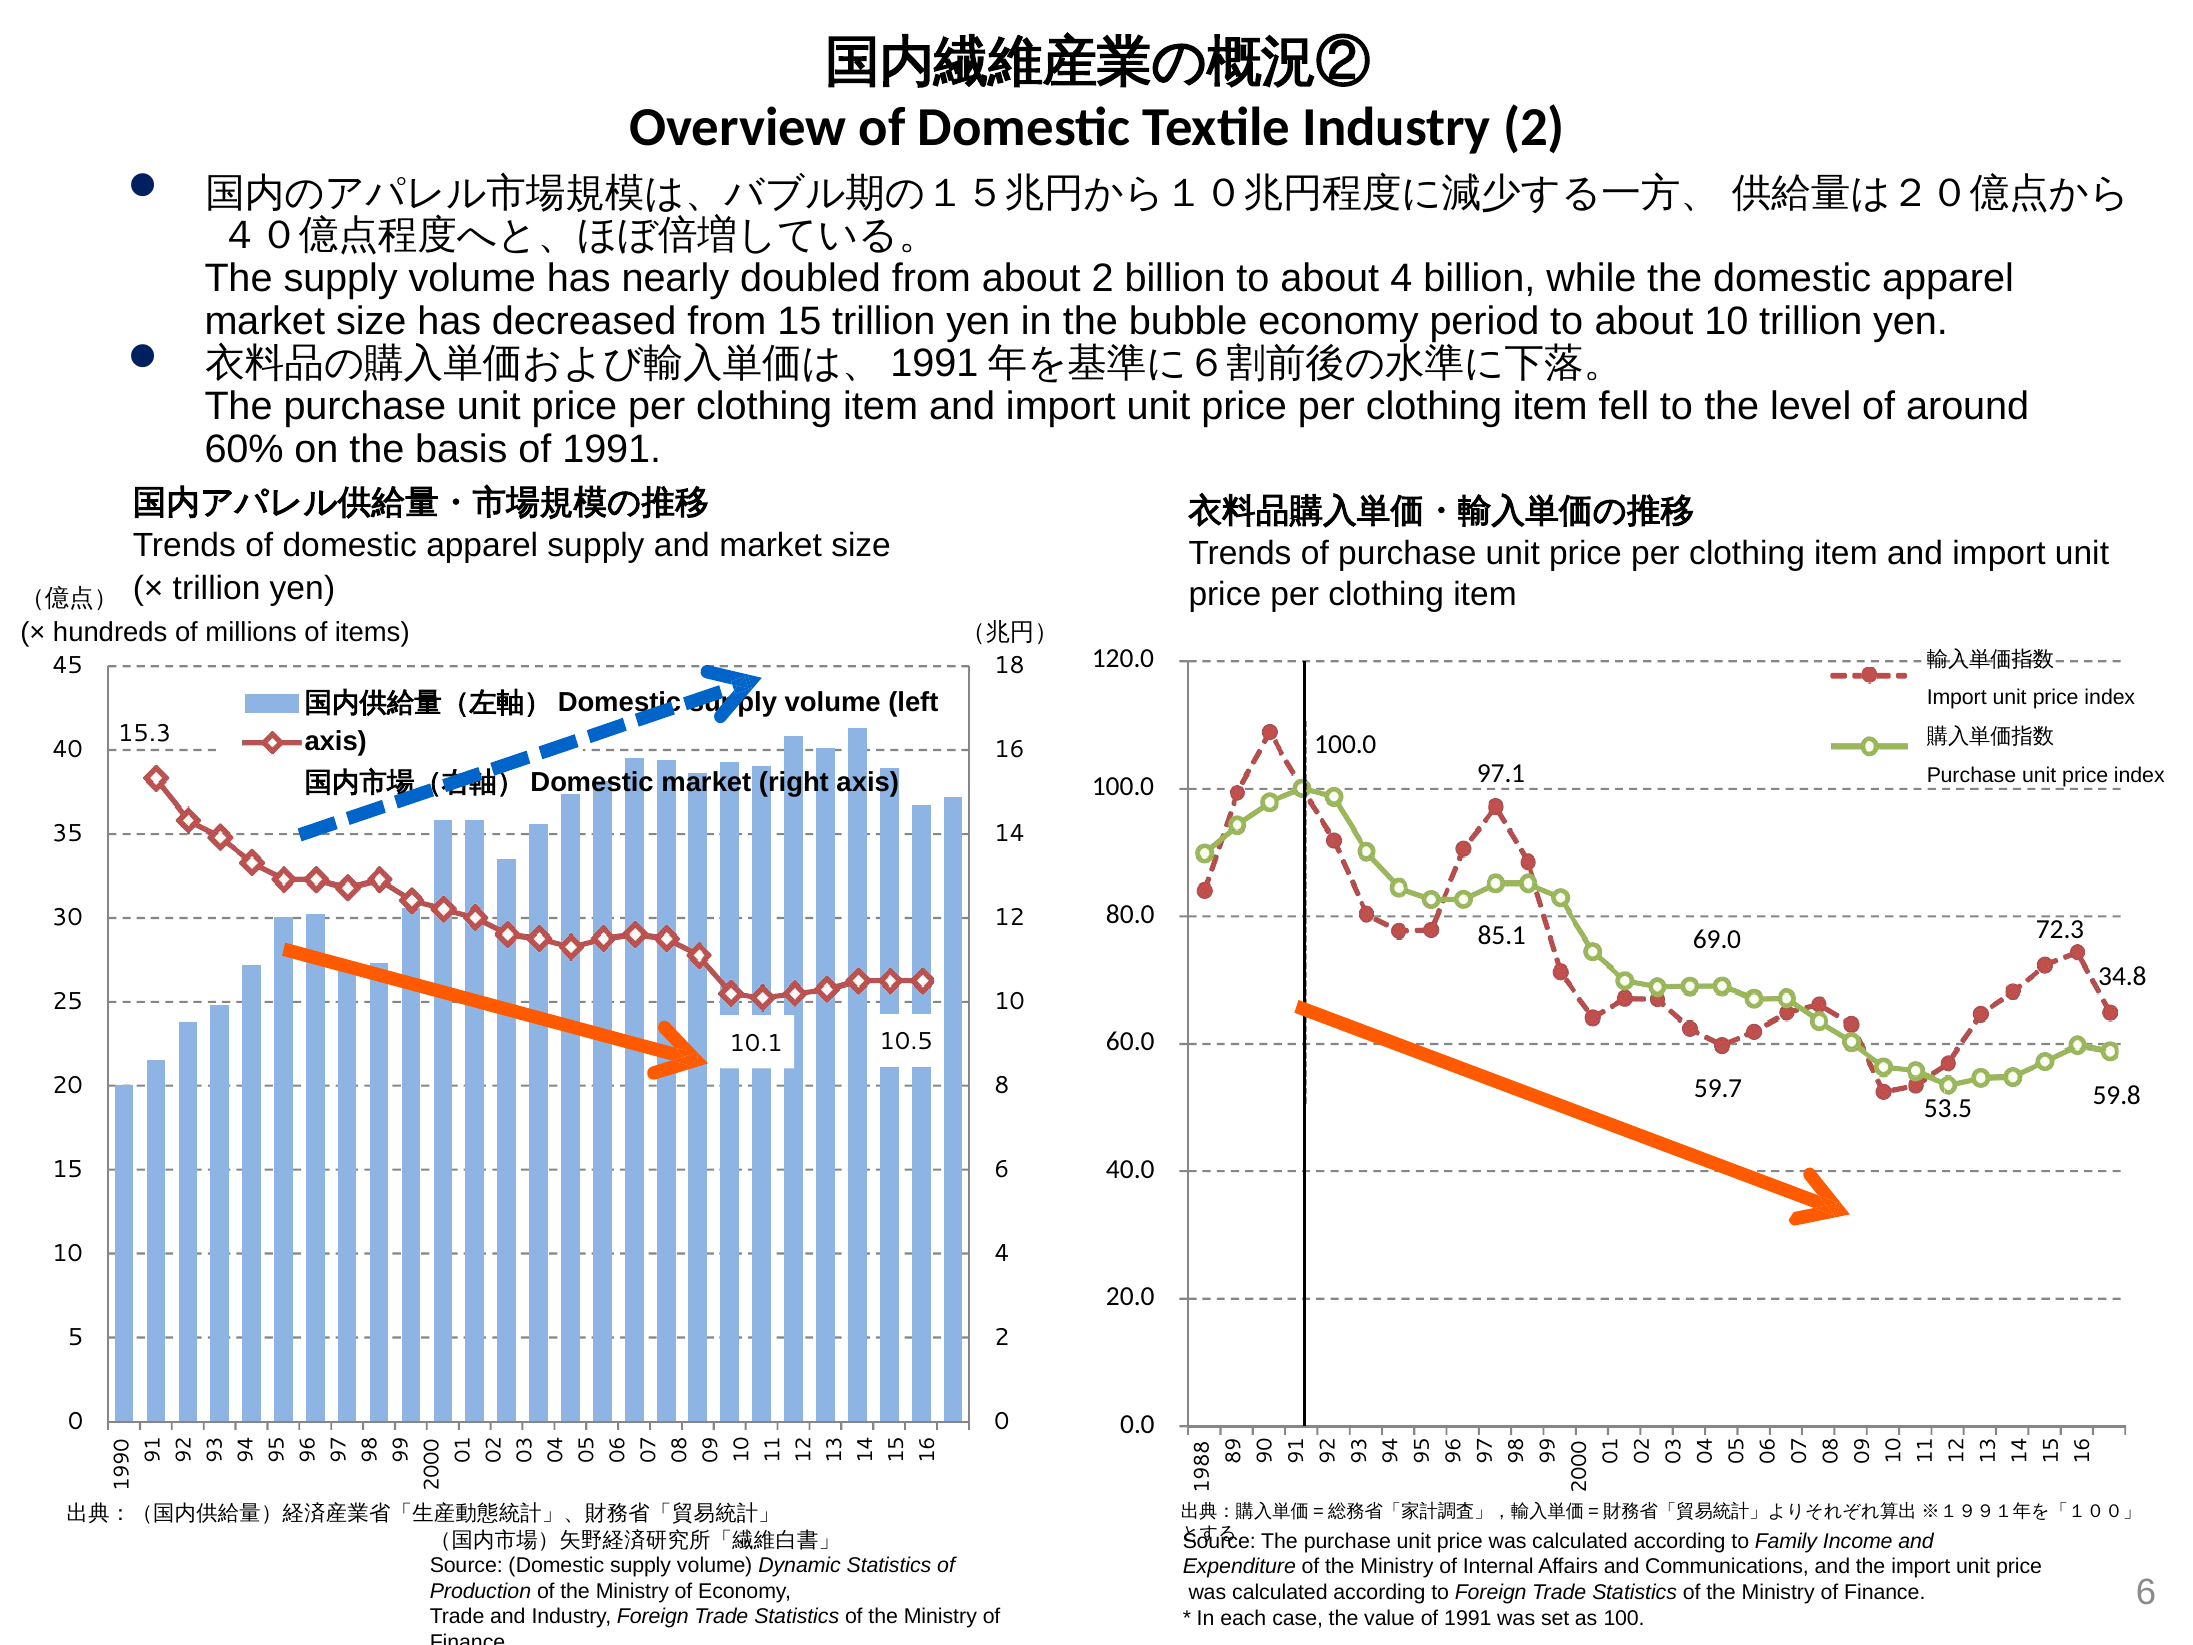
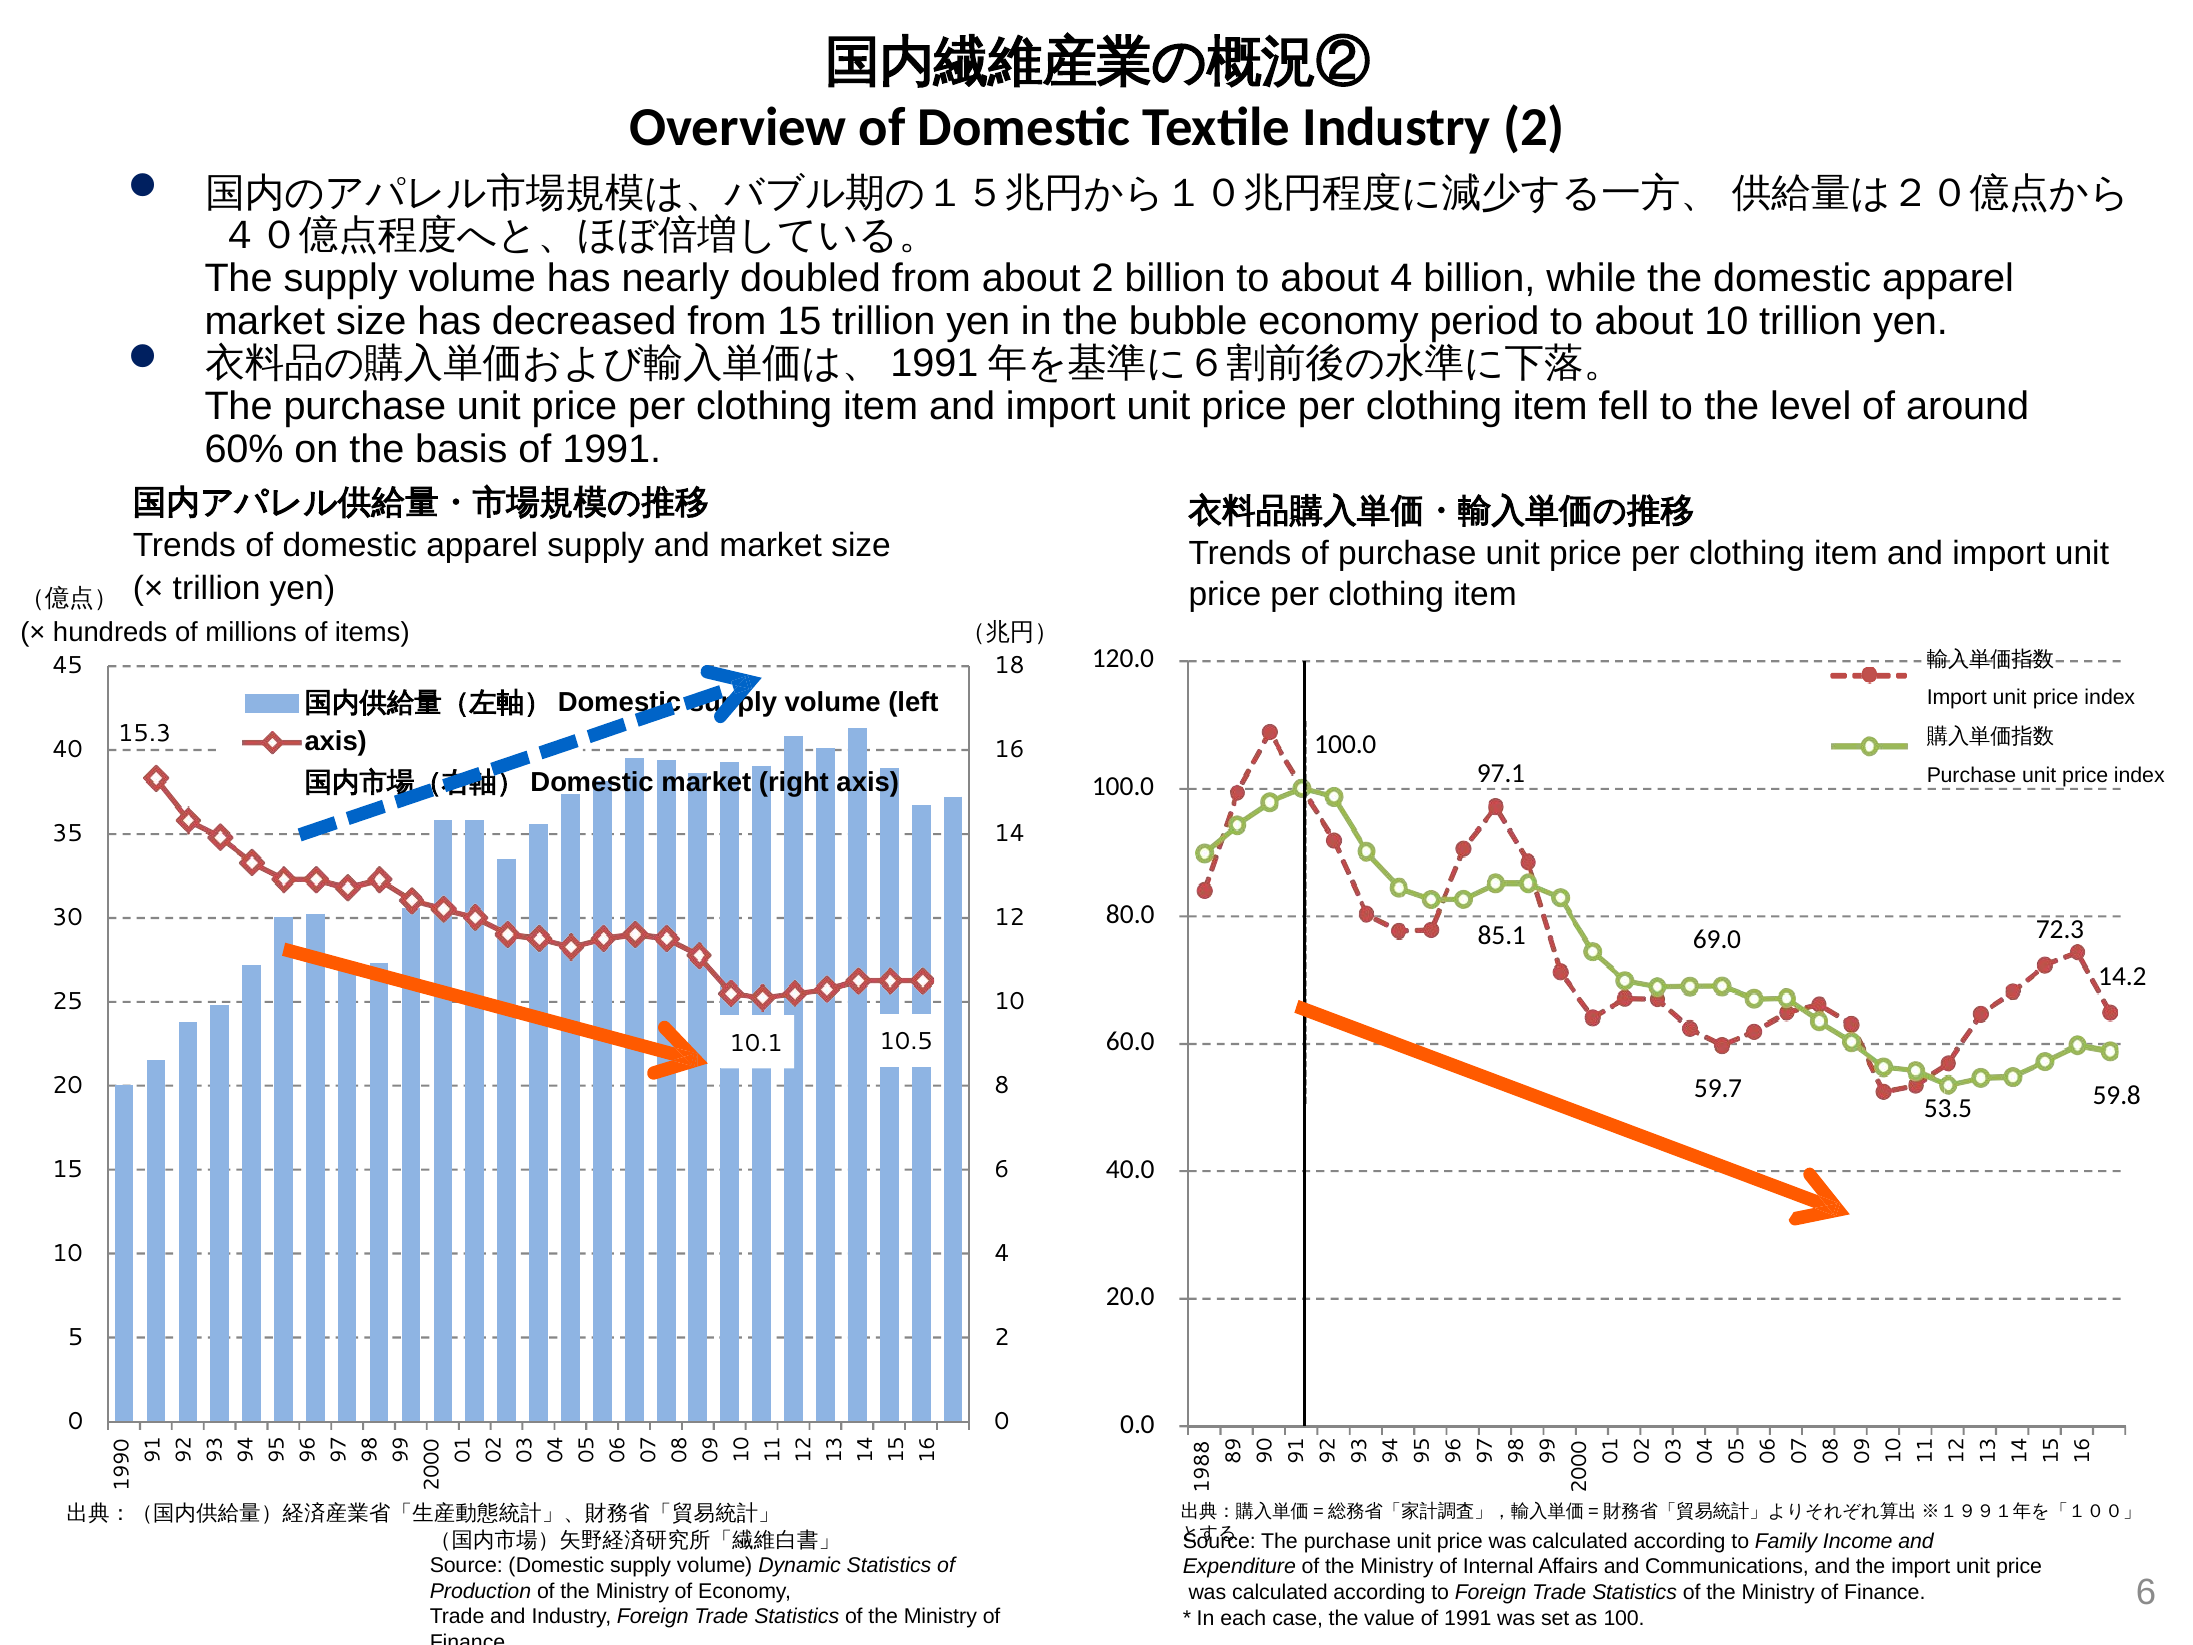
34.8: 34.8 -> 14.2
